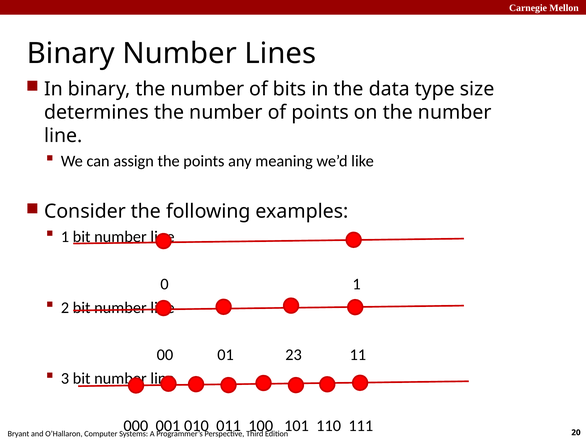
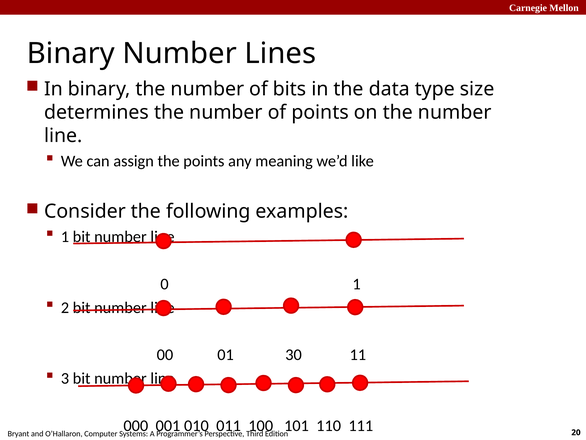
23: 23 -> 30
